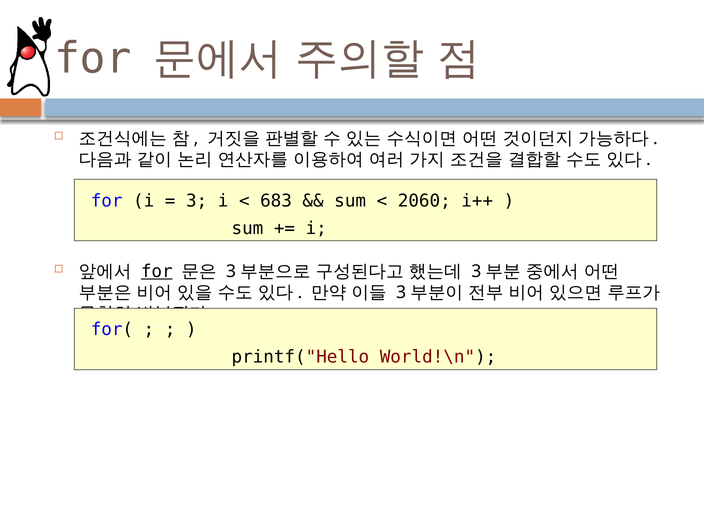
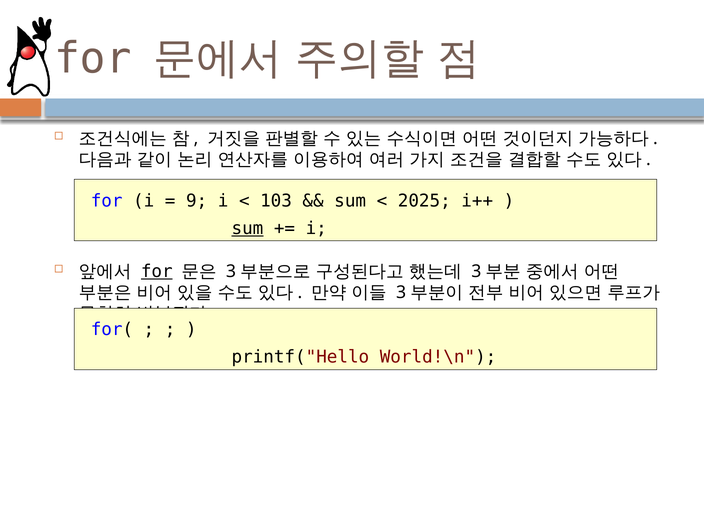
3: 3 -> 9
683: 683 -> 103
2060: 2060 -> 2025
sum at (247, 228) underline: none -> present
